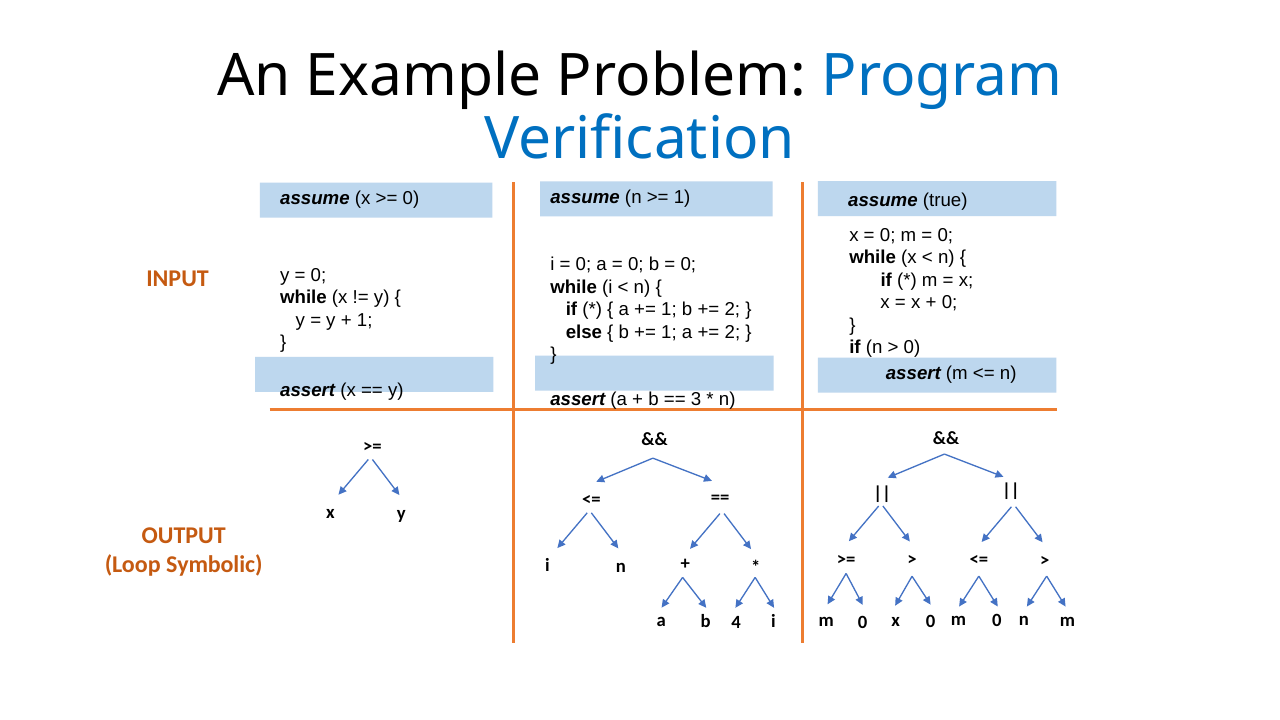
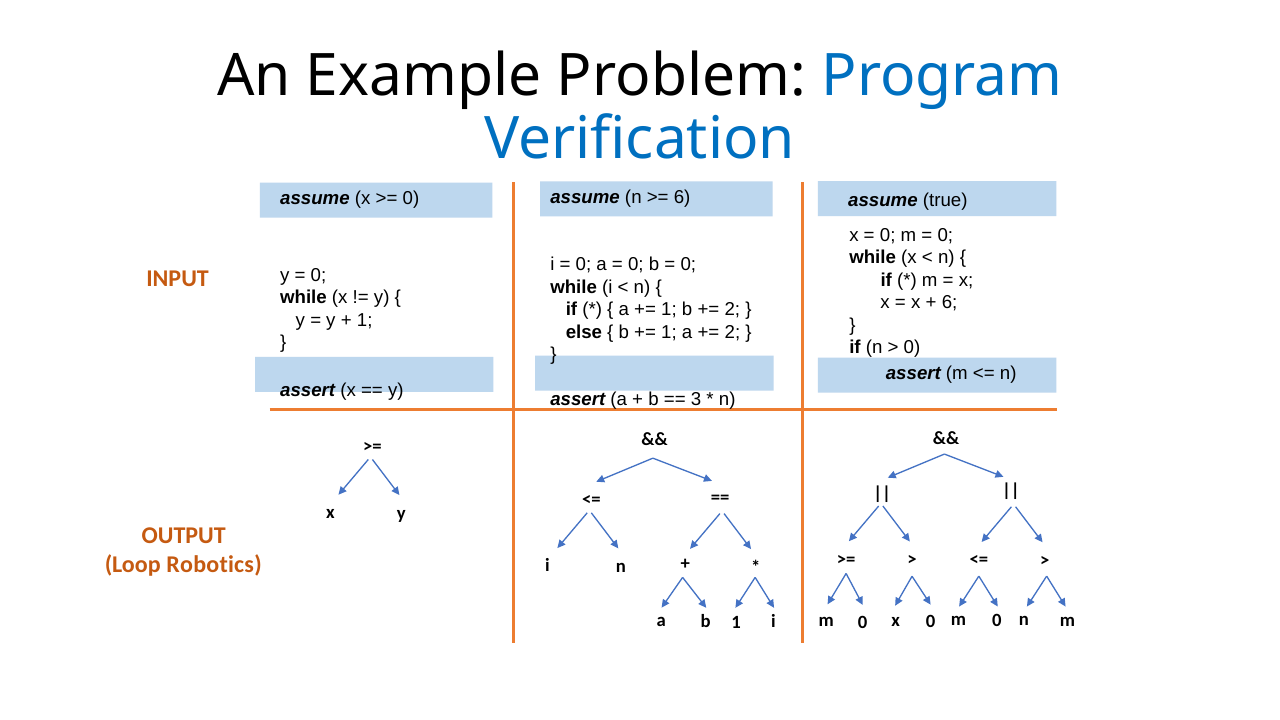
1 at (682, 198): 1 -> 6
0 at (950, 302): 0 -> 6
Symbolic: Symbolic -> Robotics
b 4: 4 -> 1
